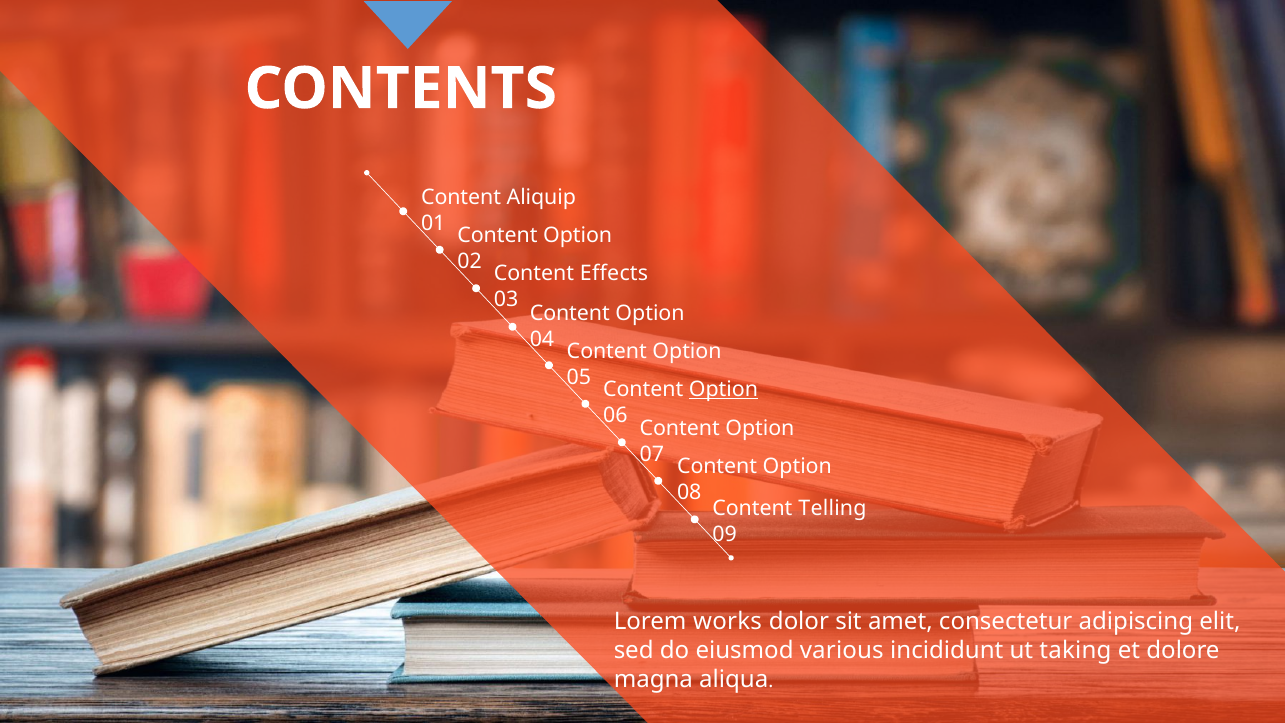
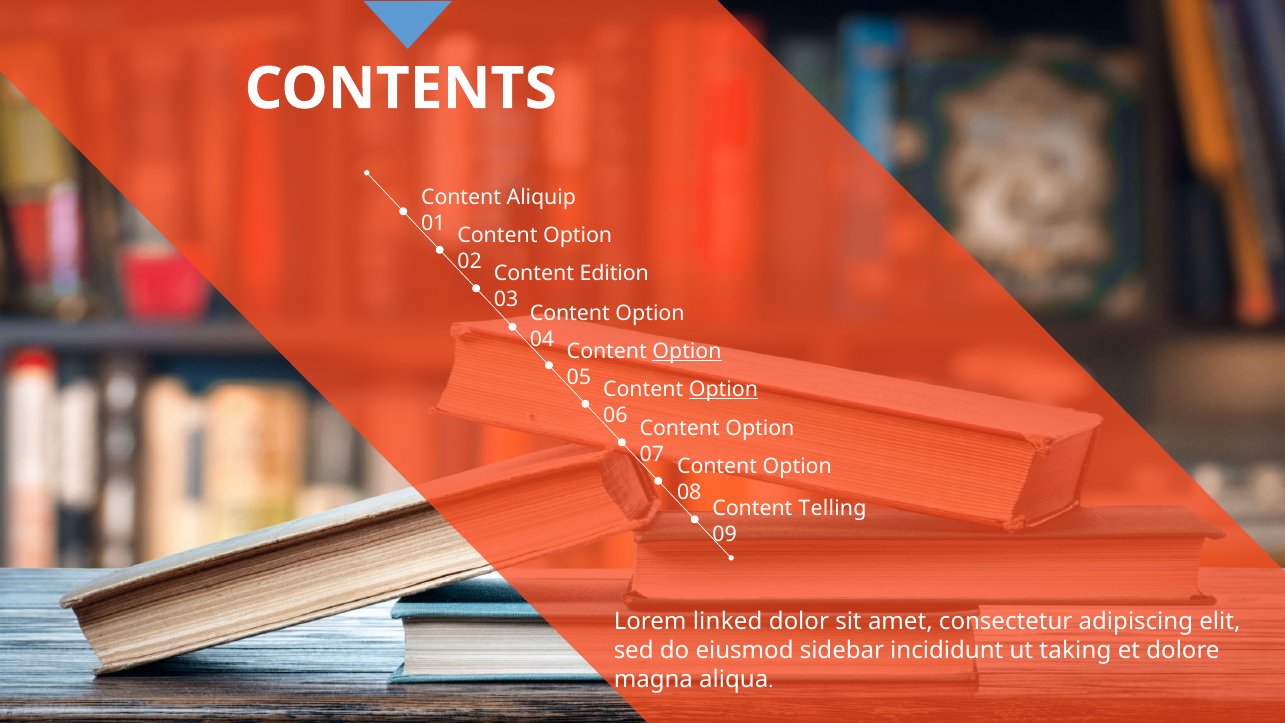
Effects: Effects -> Edition
Option at (687, 351) underline: none -> present
works: works -> linked
various: various -> sidebar
